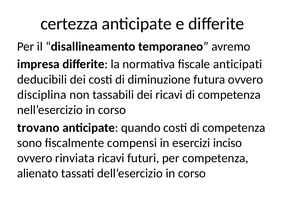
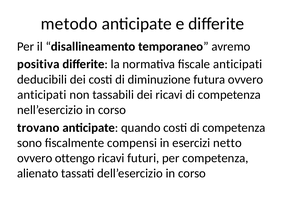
certezza: certezza -> metodo
impresa: impresa -> positiva
disciplina at (42, 95): disciplina -> anticipati
inciso: inciso -> netto
rinviata: rinviata -> ottengo
